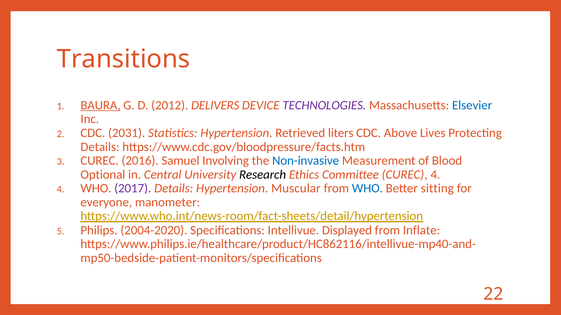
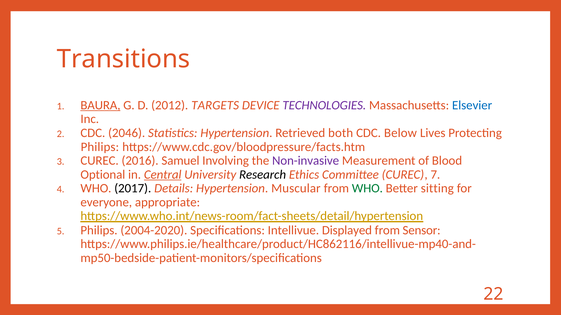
DELIVERS: DELIVERS -> TARGETS
2031: 2031 -> 2046
liters: liters -> both
Above: Above -> Below
Details at (100, 147): Details -> Philips
Non-invasive colour: blue -> purple
Central underline: none -> present
CUREC 4: 4 -> 7
2017 colour: purple -> black
WHO at (367, 189) colour: blue -> green
manometer: manometer -> appropriate
Inflate: Inflate -> Sensor
